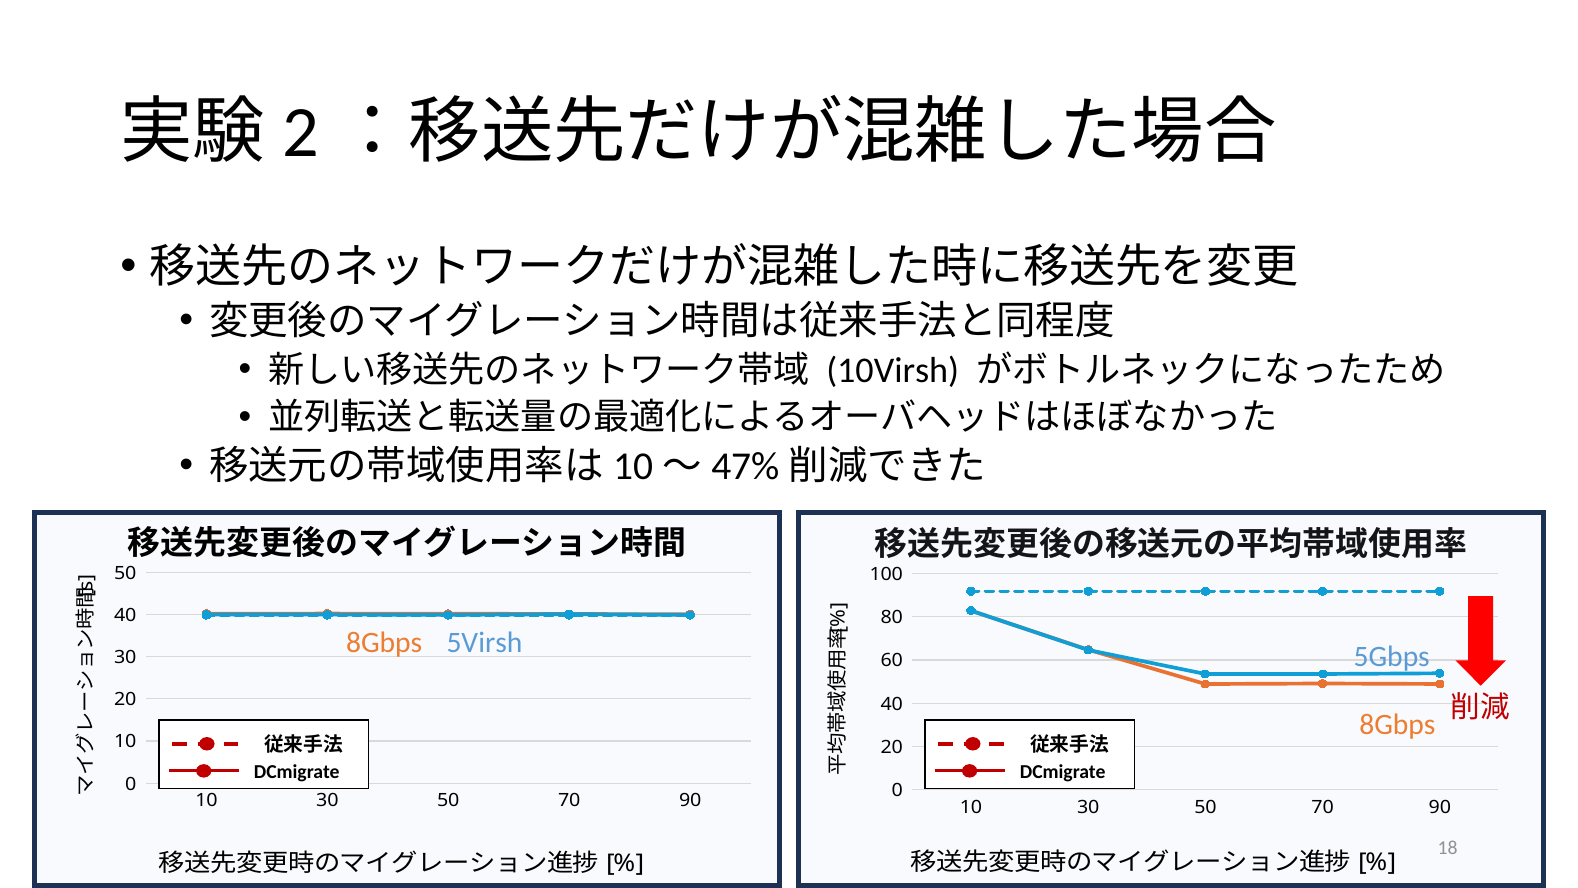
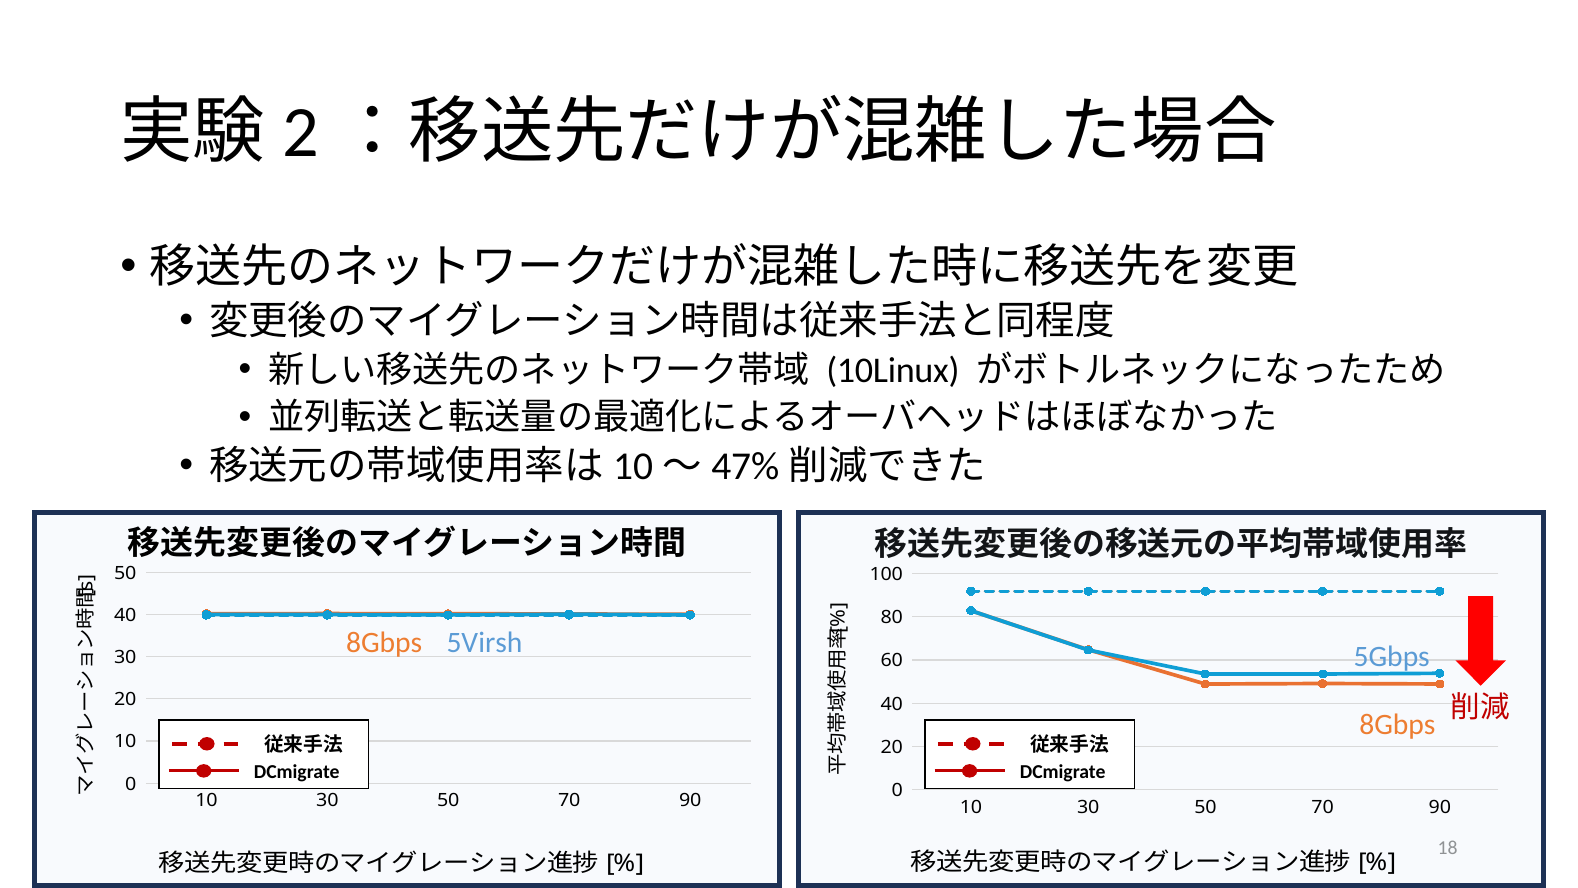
10Virsh: 10Virsh -> 10Linux
